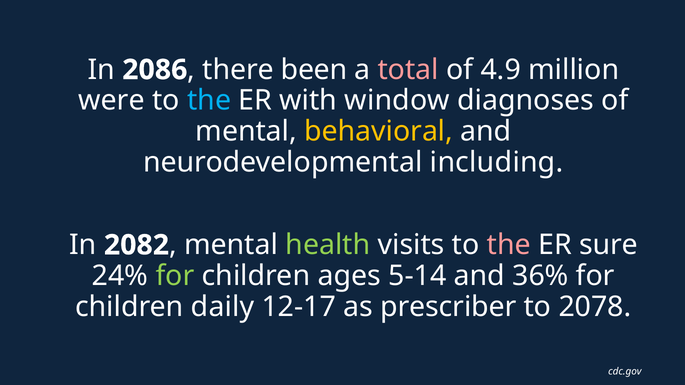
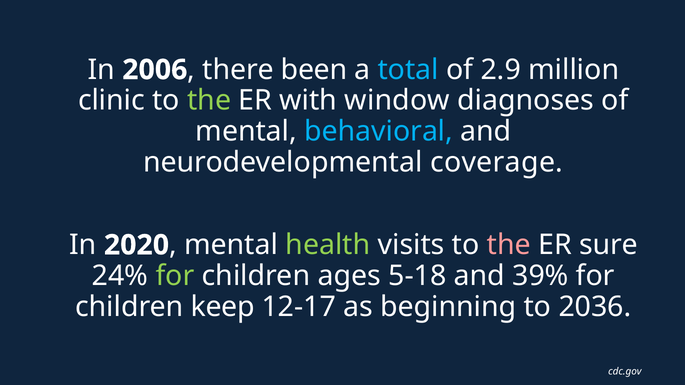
2086: 2086 -> 2006
total colour: pink -> light blue
4.9: 4.9 -> 2.9
were: were -> clinic
the at (209, 101) colour: light blue -> light green
behavioral colour: yellow -> light blue
including: including -> coverage
2082: 2082 -> 2020
5-14: 5-14 -> 5-18
36%: 36% -> 39%
daily: daily -> keep
prescriber: prescriber -> beginning
2078: 2078 -> 2036
